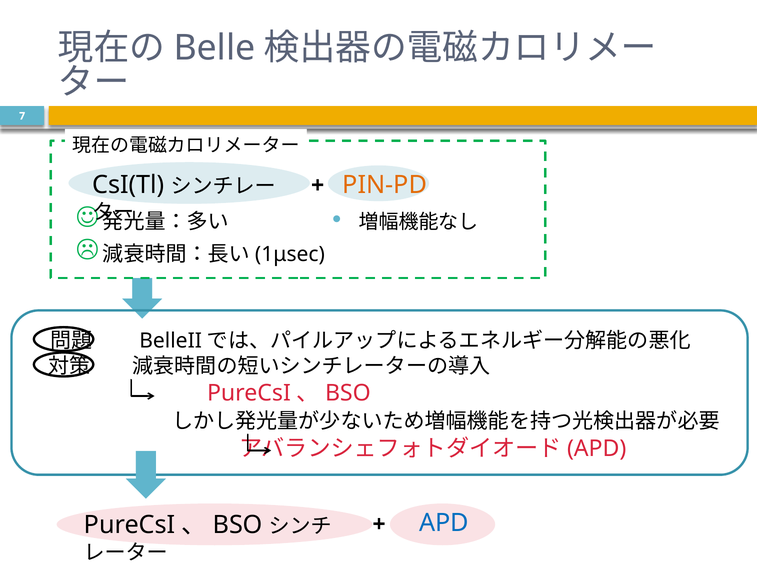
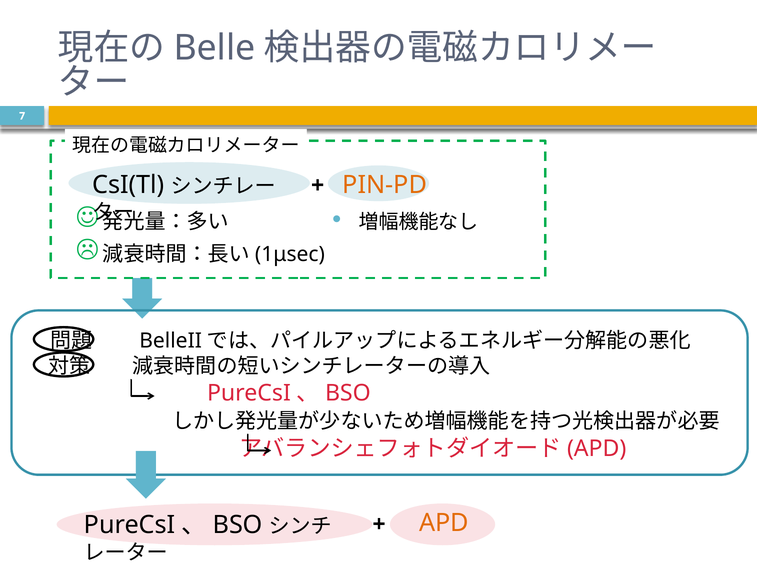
APD at (444, 523) colour: blue -> orange
